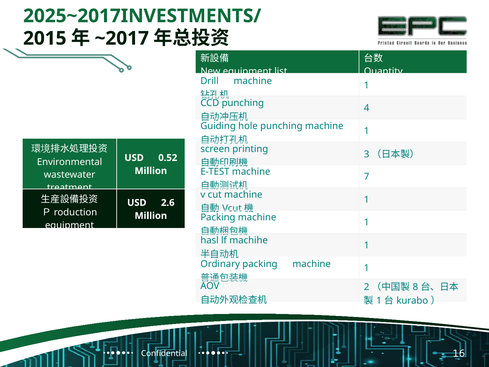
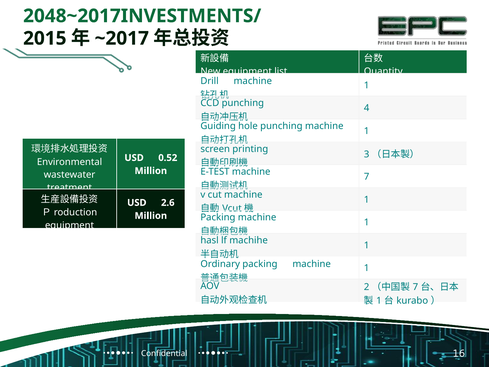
2025~2017INVESTMENTS/: 2025~2017INVESTMENTS/ -> 2048~2017INVESTMENTS/
8 at (415, 287): 8 -> 7
